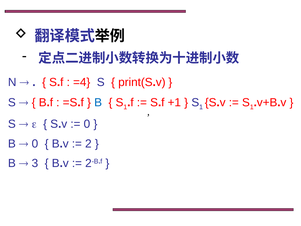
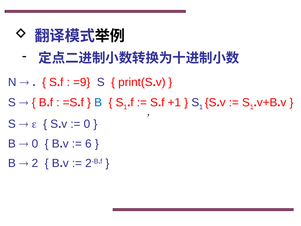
=4: =4 -> =9
2: 2 -> 6
3: 3 -> 2
